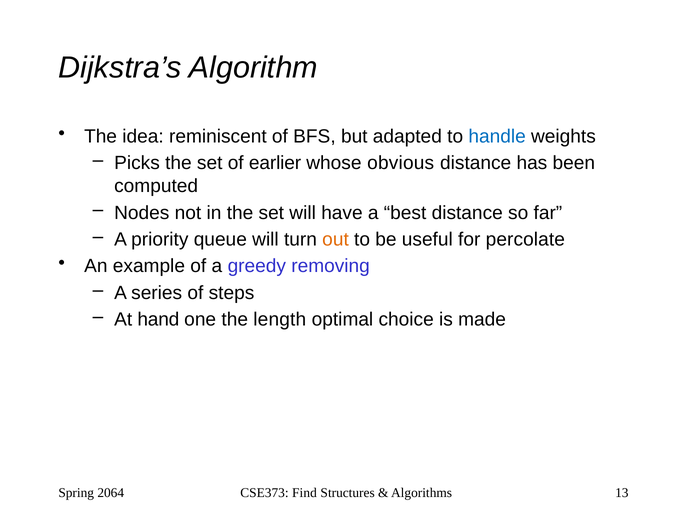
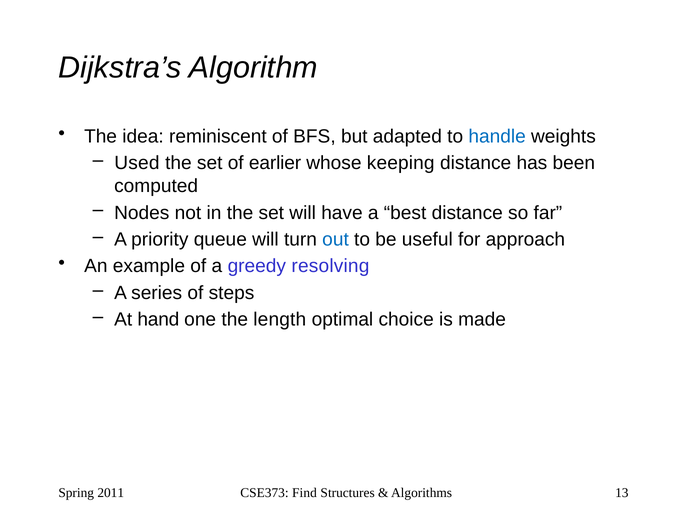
Picks: Picks -> Used
obvious: obvious -> keeping
out colour: orange -> blue
percolate: percolate -> approach
removing: removing -> resolving
2064: 2064 -> 2011
